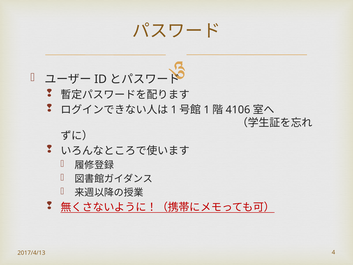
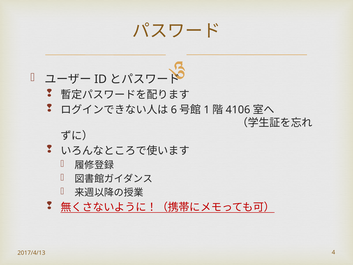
1 at (174, 110): 1 -> 6
